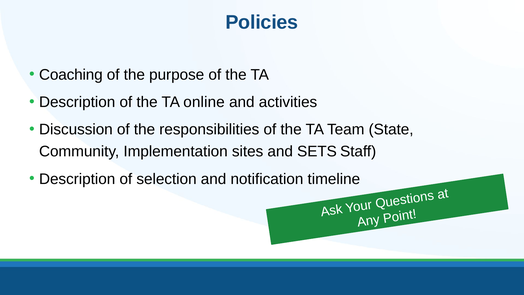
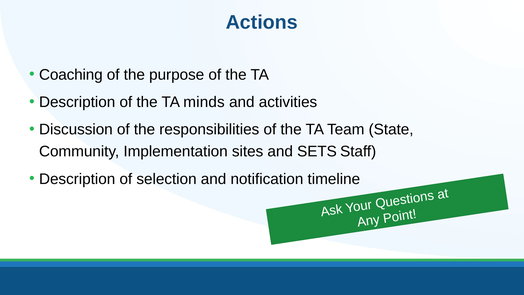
Policies: Policies -> Actions
online: online -> minds
